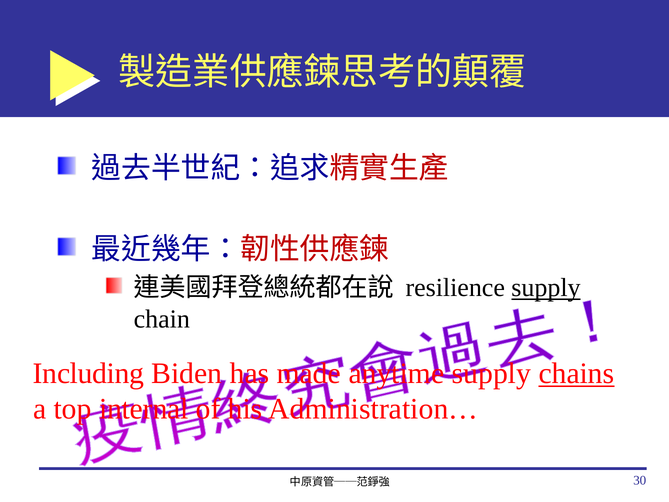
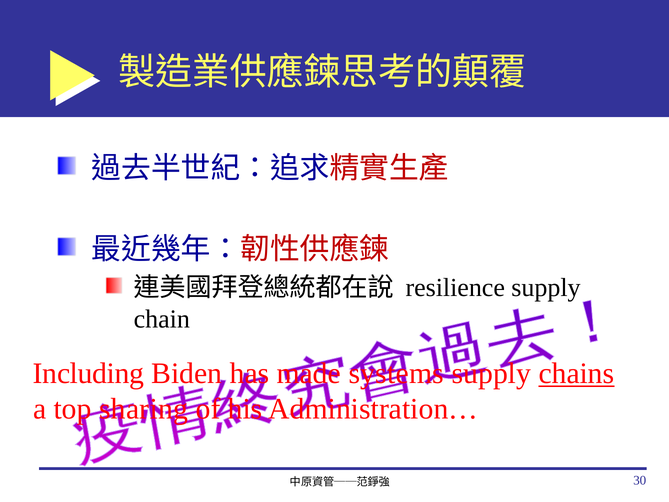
supply at (546, 288) underline: present -> none
anytime: anytime -> systems
internal: internal -> sharing
